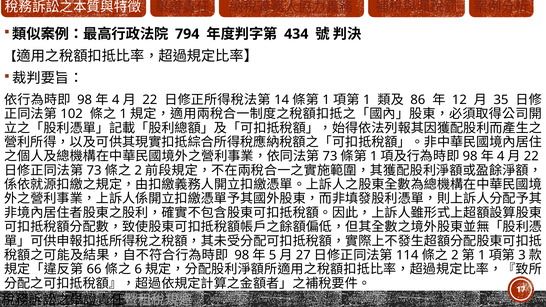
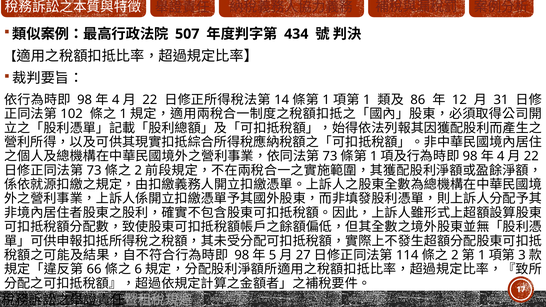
794: 794 -> 507
35: 35 -> 31
